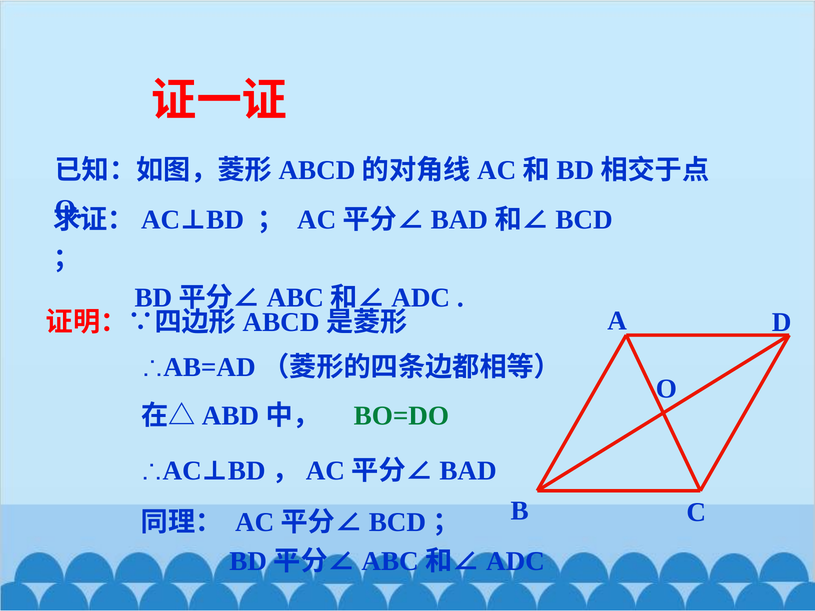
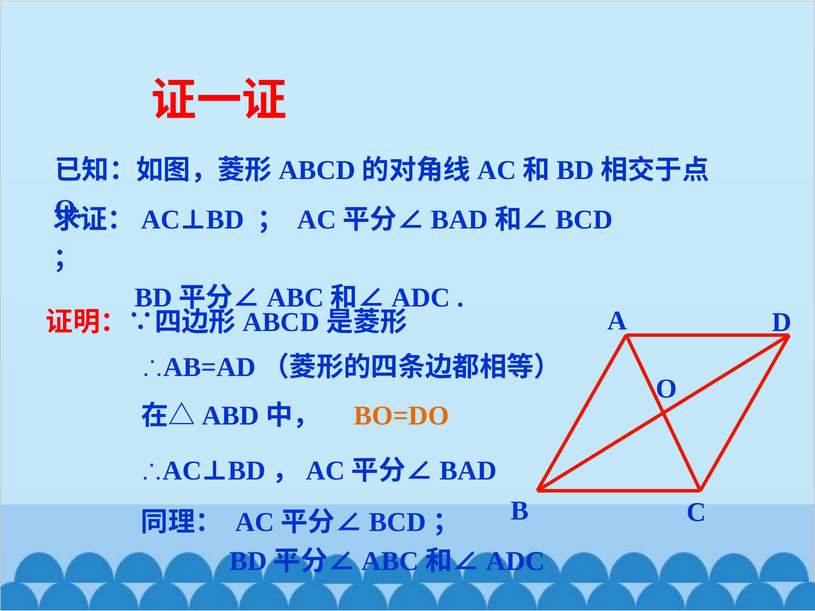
BO=DO colour: green -> orange
